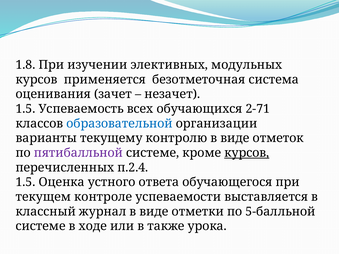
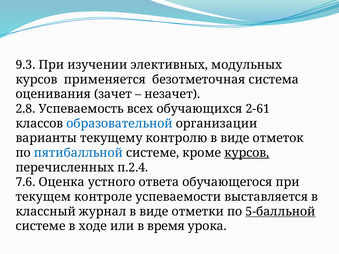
1.8: 1.8 -> 9.3
1.5 at (25, 109): 1.5 -> 2.8
2-71: 2-71 -> 2-61
пятибалльной colour: purple -> blue
1.5 at (25, 182): 1.5 -> 7.6
5-балльной underline: none -> present
также: также -> время
